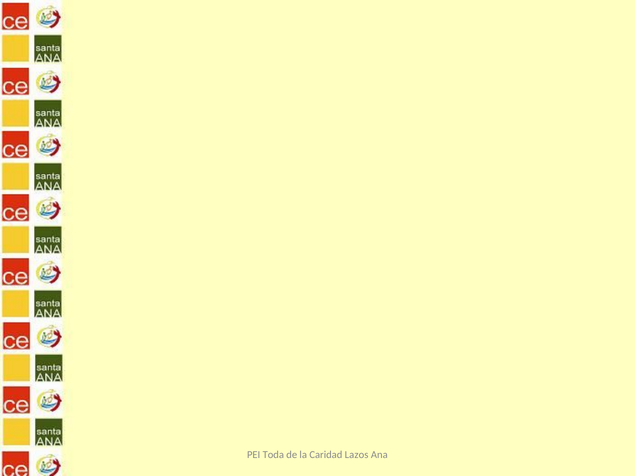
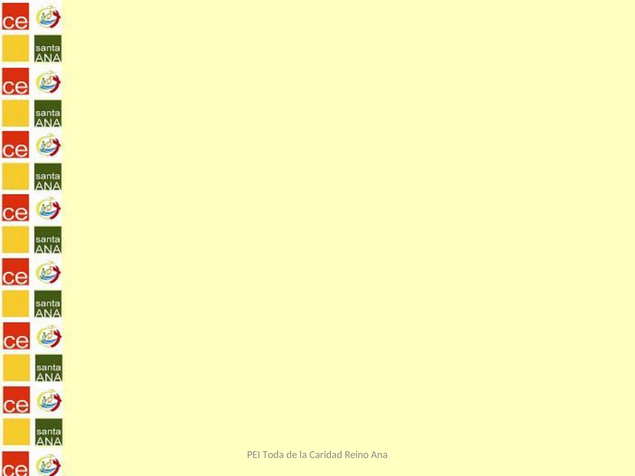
Lazos: Lazos -> Reino
